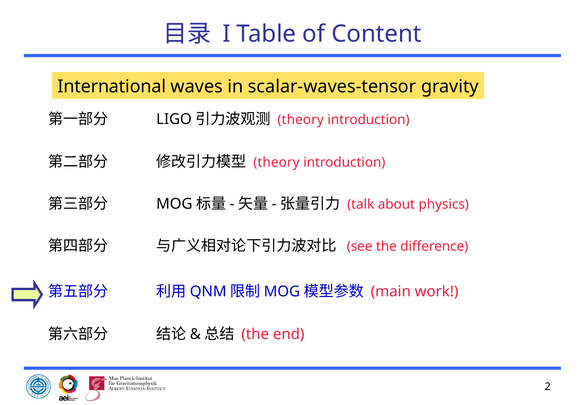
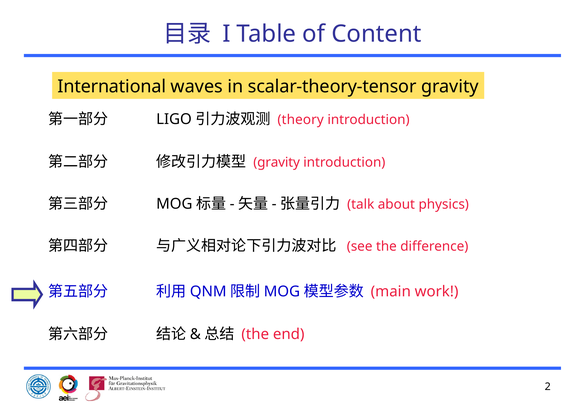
scalar-waves-tensor: scalar-waves-tensor -> scalar-theory-tensor
theory at (276, 162): theory -> gravity
